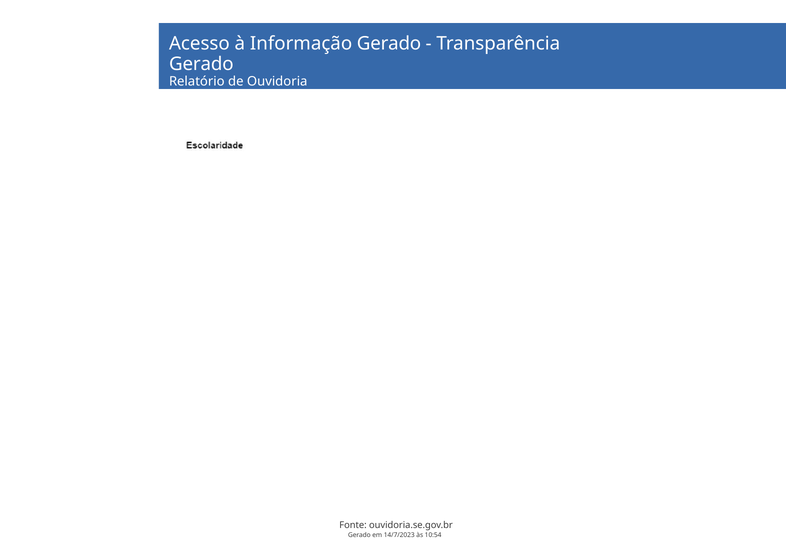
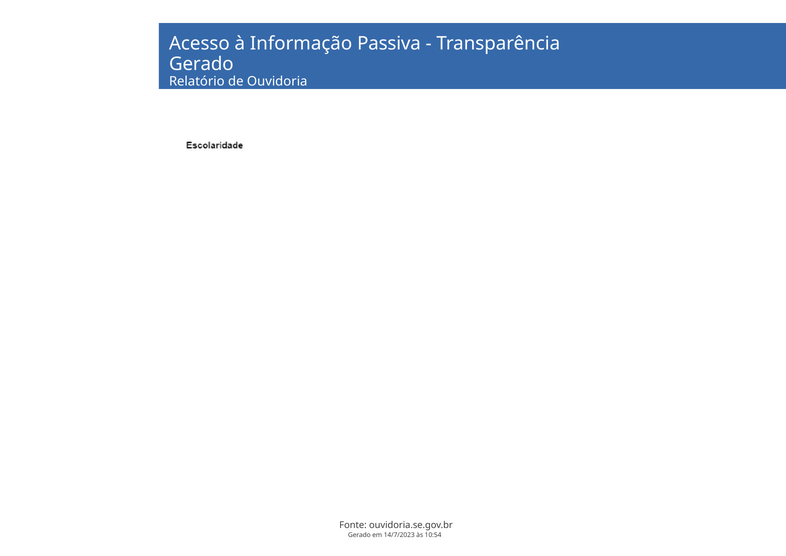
Informação Gerado: Gerado -> Passiva
